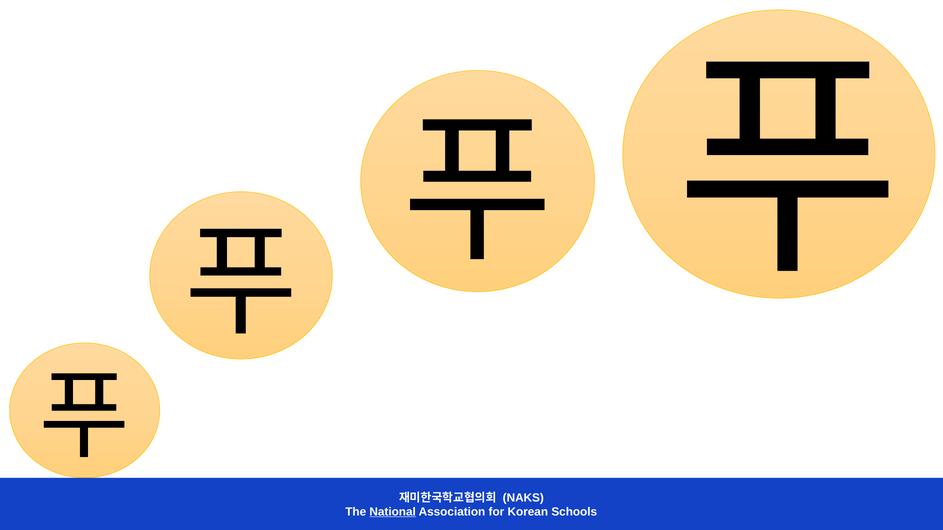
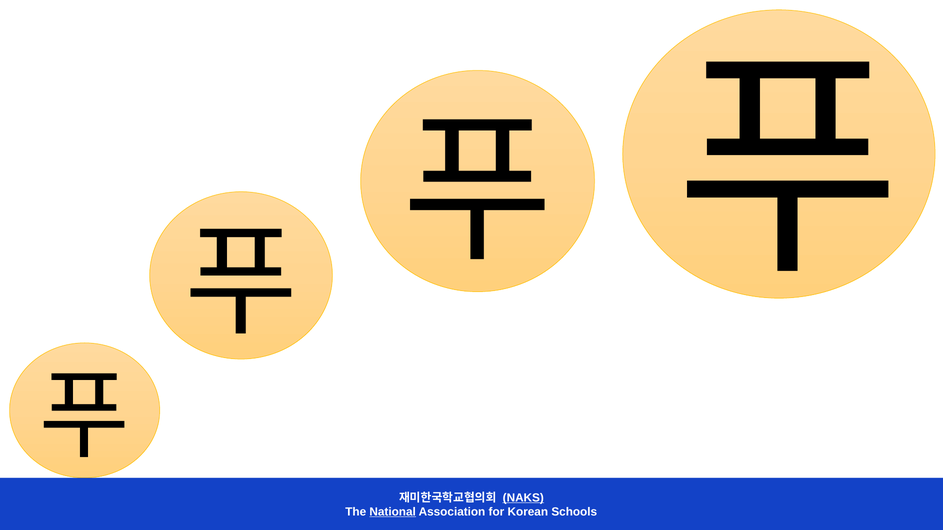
NAKS underline: none -> present
